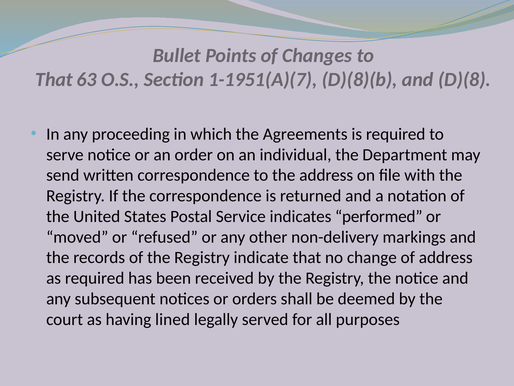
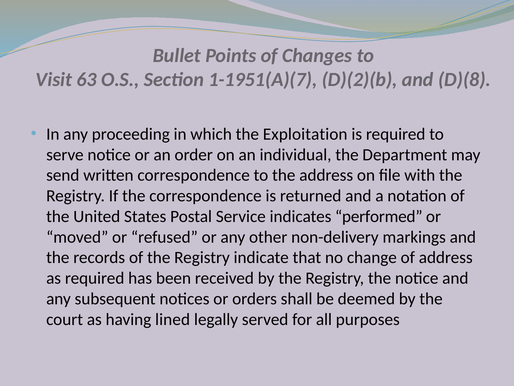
That at (54, 79): That -> Visit
D)(8)(b: D)(8)(b -> D)(2)(b
Agreements: Agreements -> Exploitation
